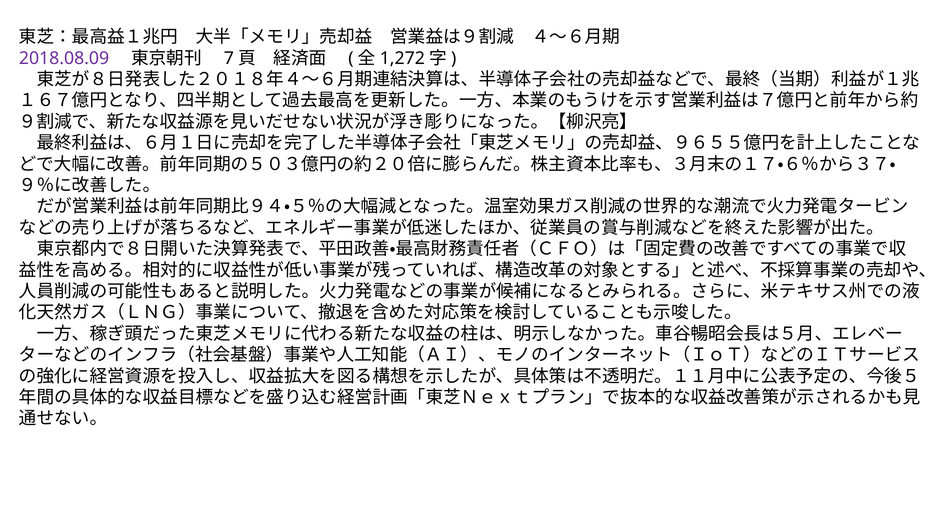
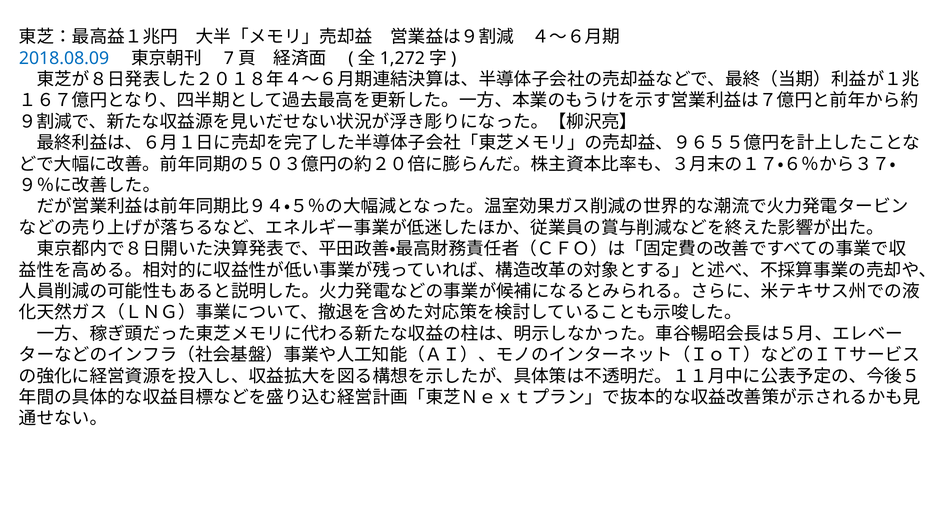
2018.08.09 colour: purple -> blue
